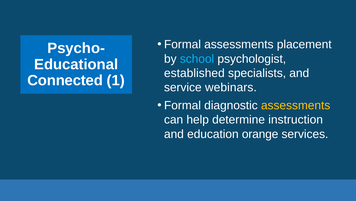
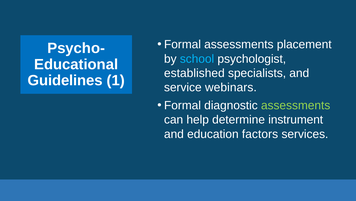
Connected: Connected -> Guidelines
assessments at (296, 105) colour: yellow -> light green
instruction: instruction -> instrument
orange: orange -> factors
